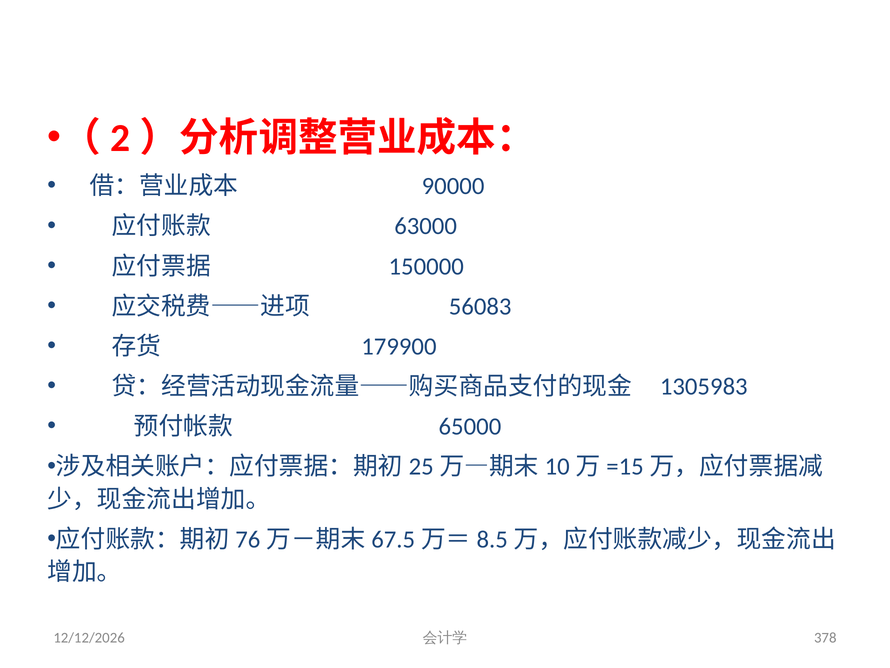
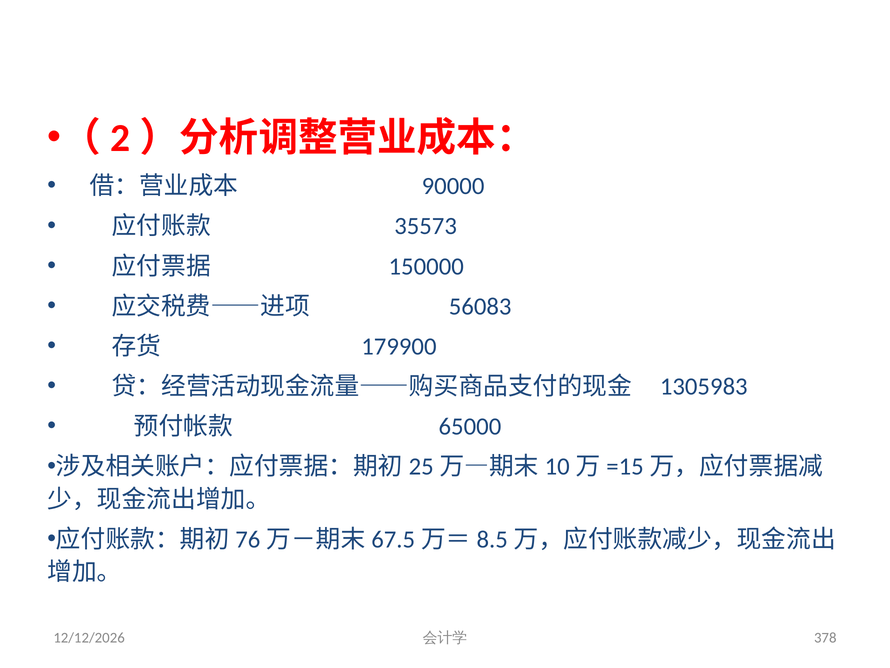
63000: 63000 -> 35573
